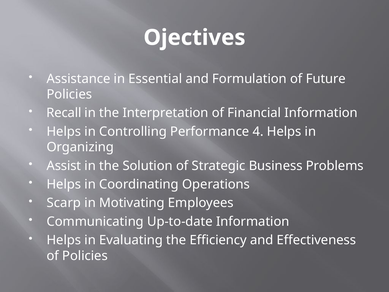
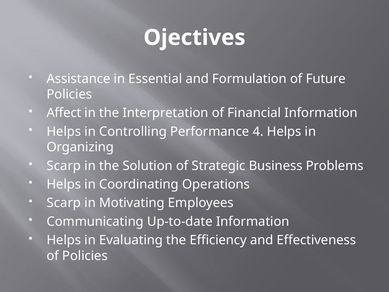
Recall: Recall -> Affect
Assist at (64, 166): Assist -> Scarp
